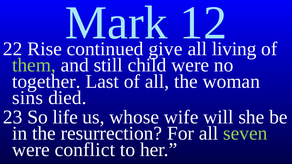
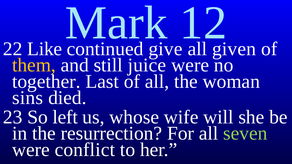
Rise: Rise -> Like
living: living -> given
them colour: light green -> yellow
child: child -> juice
life: life -> left
